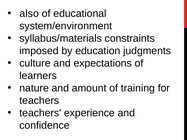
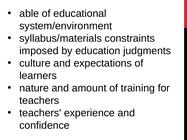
also: also -> able
